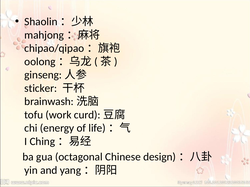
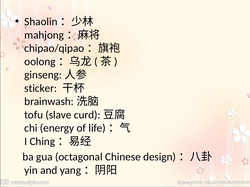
work: work -> slave
